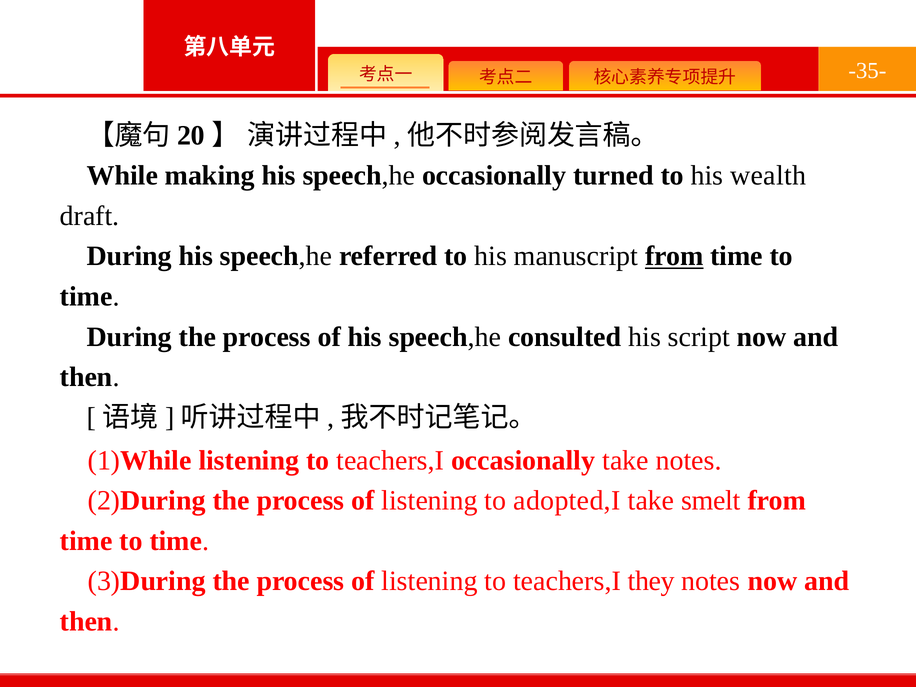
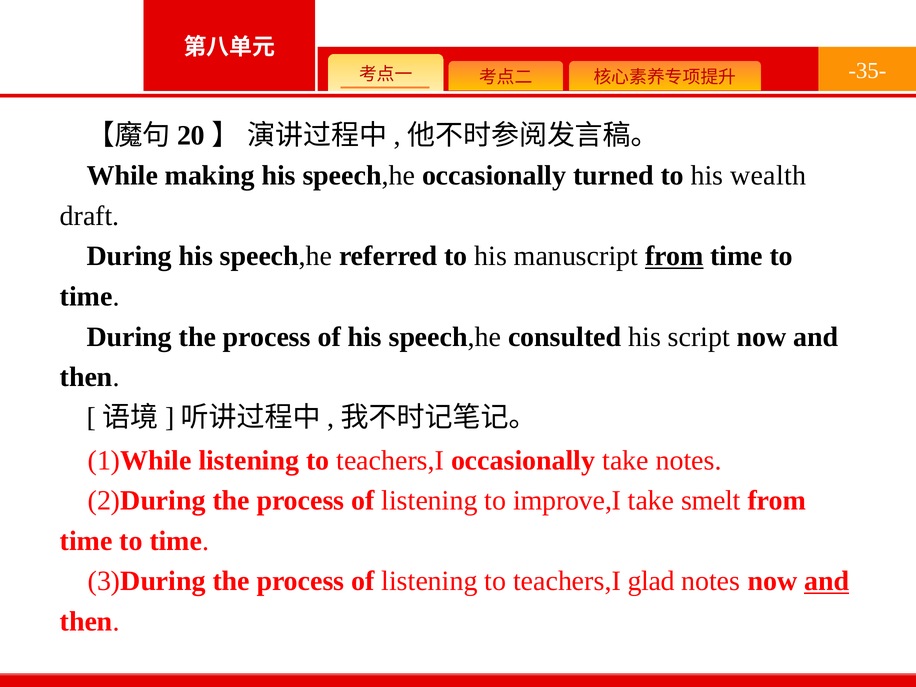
adopted,I: adopted,I -> improve,I
they: they -> glad
and at (827, 581) underline: none -> present
